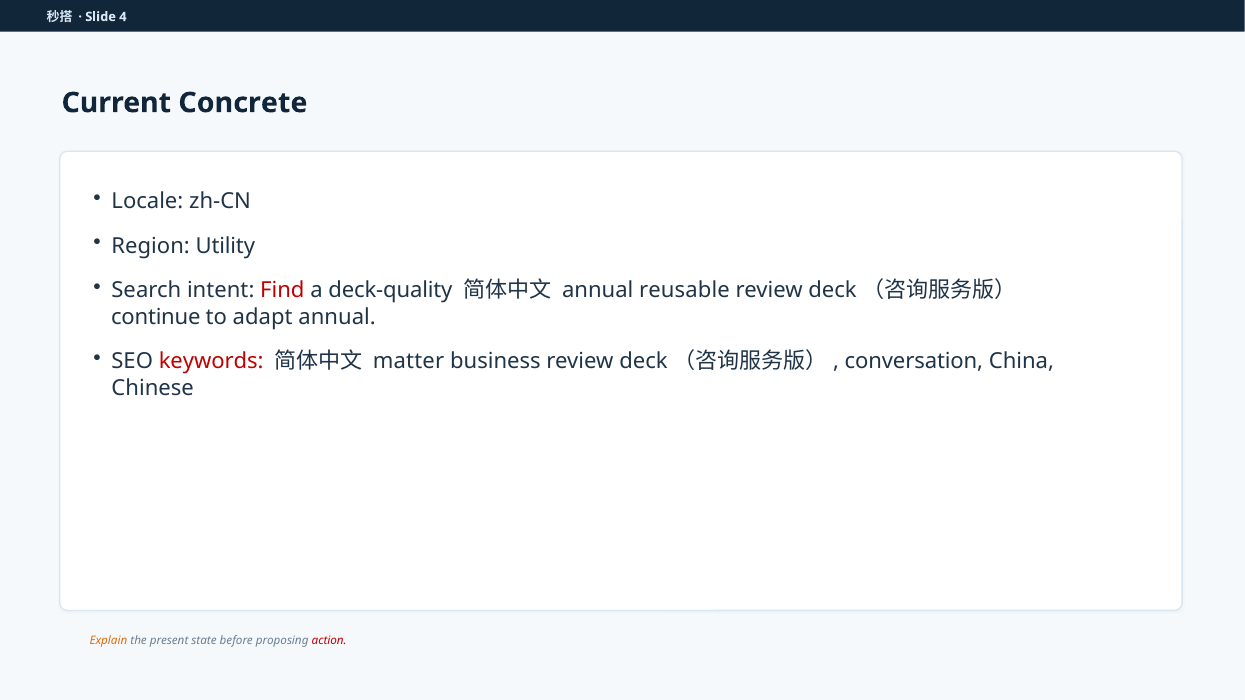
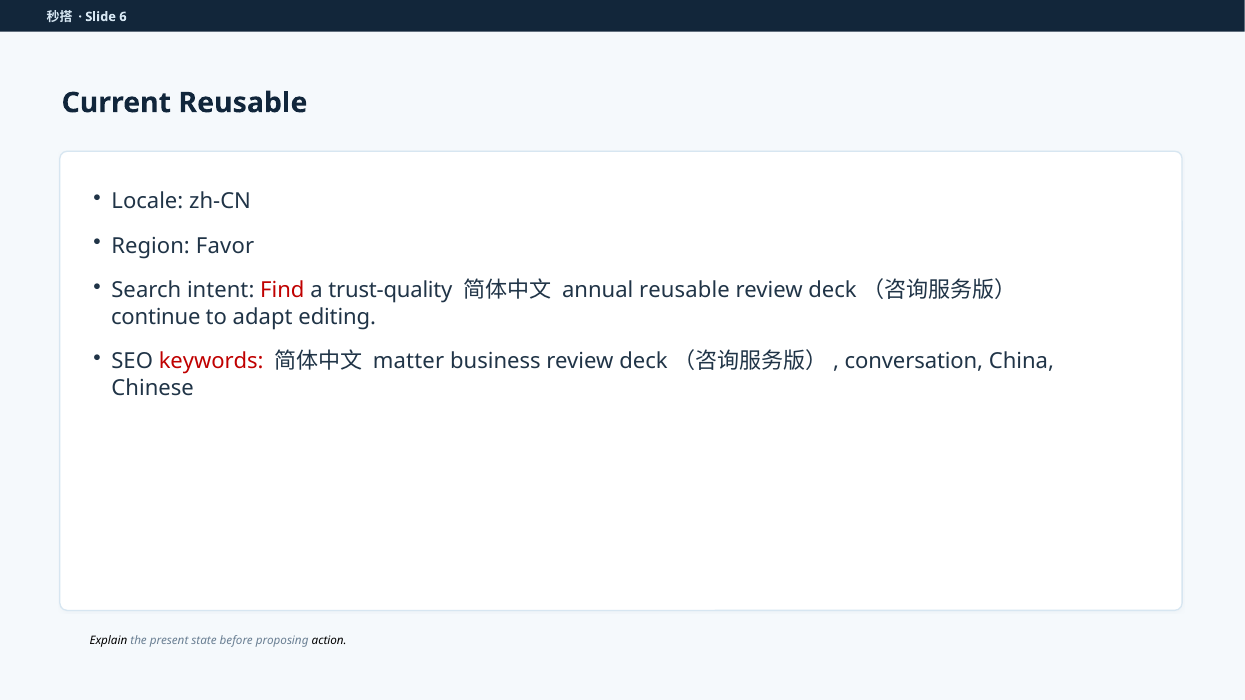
4: 4 -> 6
Current Concrete: Concrete -> Reusable
Utility: Utility -> Favor
deck-quality: deck-quality -> trust-quality
adapt annual: annual -> editing
Explain colour: orange -> black
action colour: red -> black
